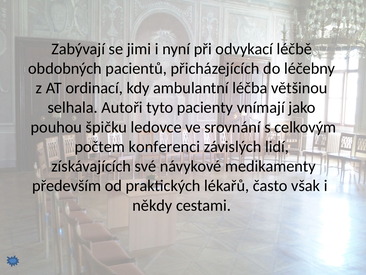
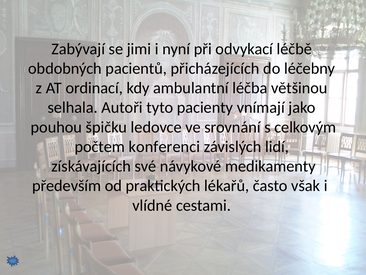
někdy: někdy -> vlídné
